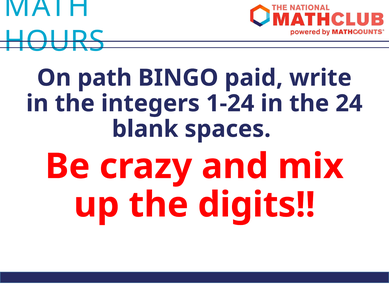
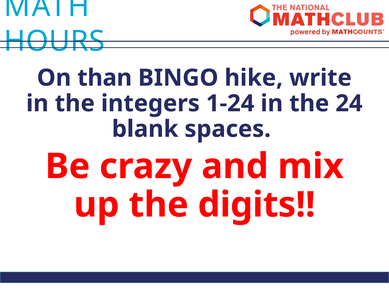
path: path -> than
paid: paid -> hike
